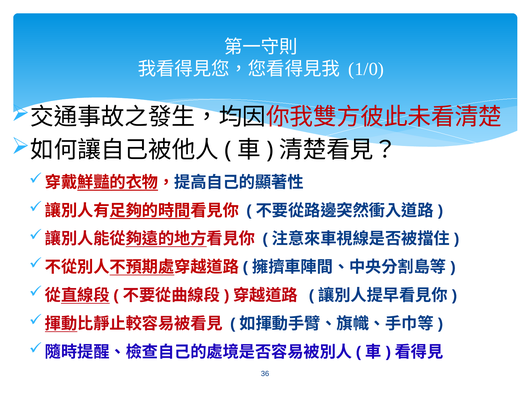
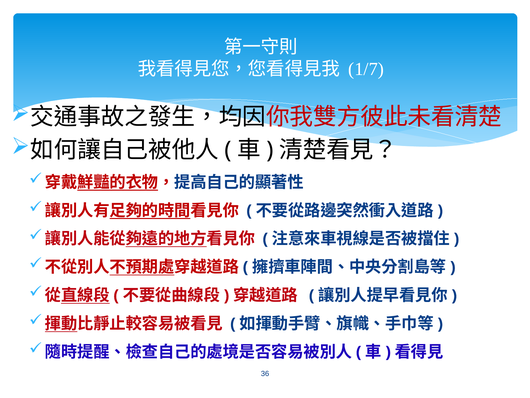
1/0: 1/0 -> 1/7
